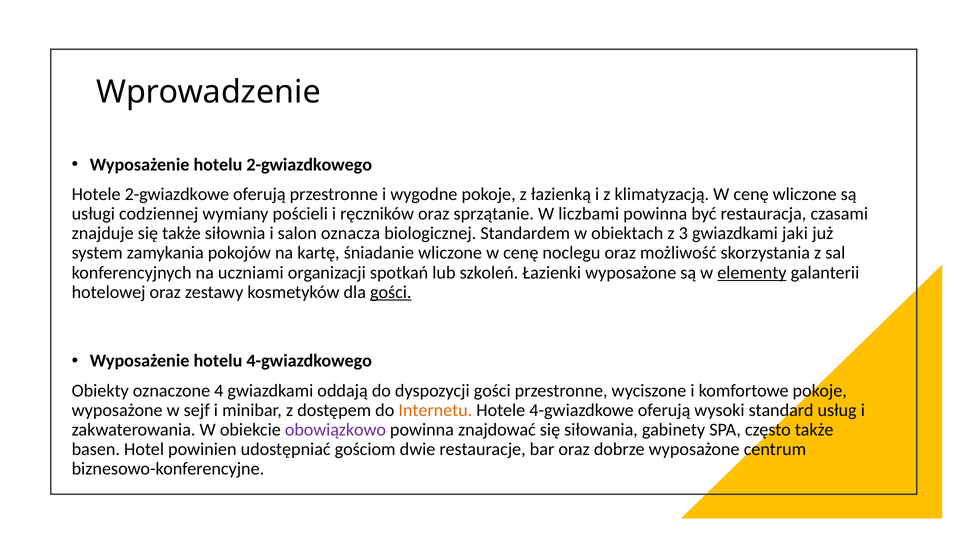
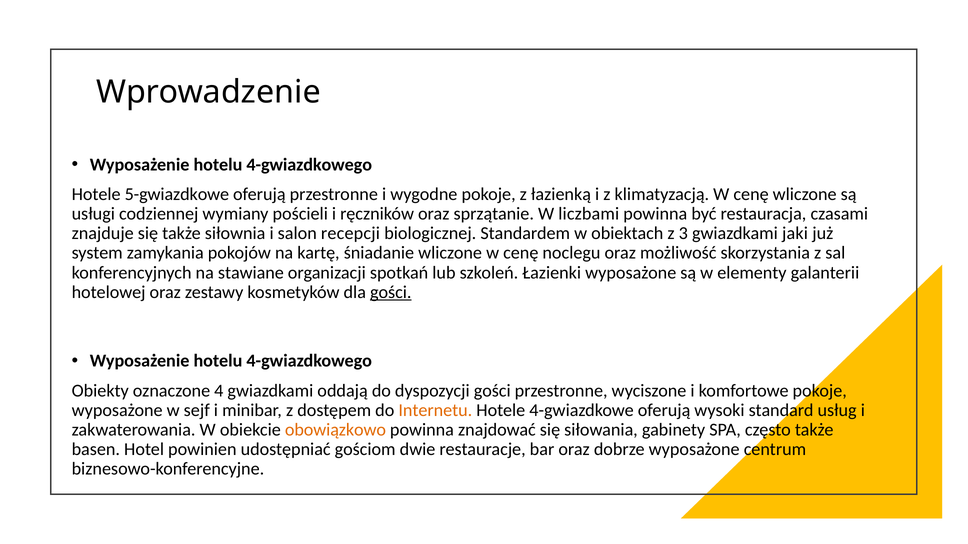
2-gwiazdkowego at (309, 165): 2-gwiazdkowego -> 4-gwiazdkowego
2-gwiazdkowe: 2-gwiazdkowe -> 5-gwiazdkowe
oznacza: oznacza -> recepcji
uczniami: uczniami -> stawiane
elementy underline: present -> none
obowiązkowo colour: purple -> orange
